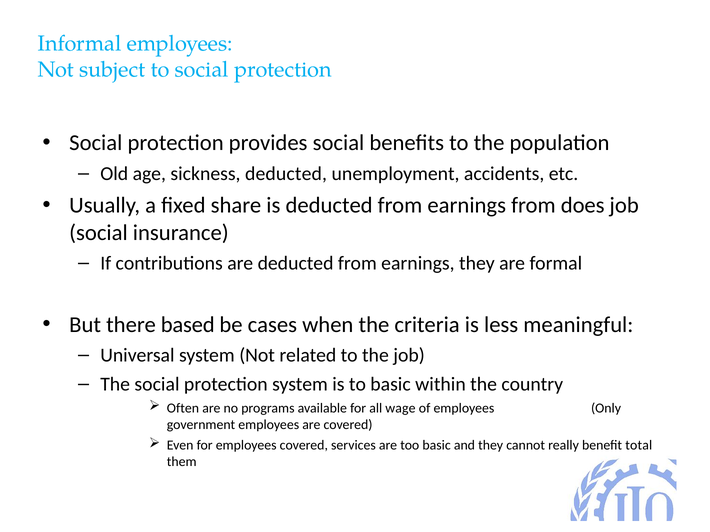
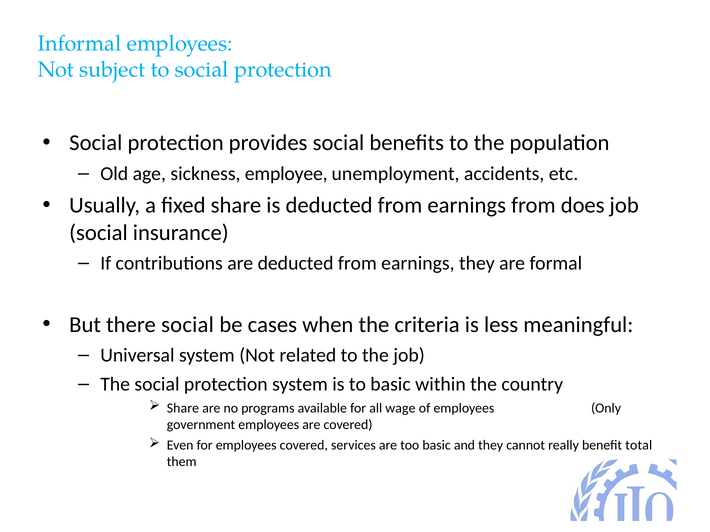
sickness deducted: deducted -> employee
there based: based -> social
Often at (183, 408): Often -> Share
